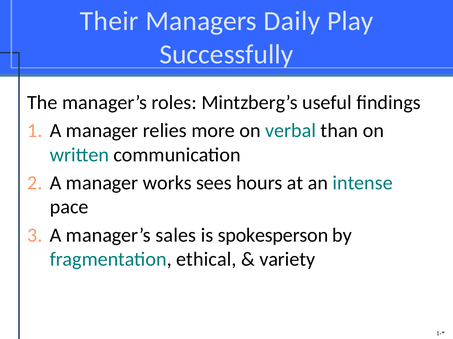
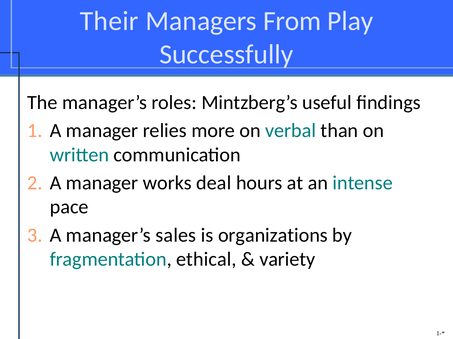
Daily: Daily -> From
sees: sees -> deal
spokesperson: spokesperson -> organizations
